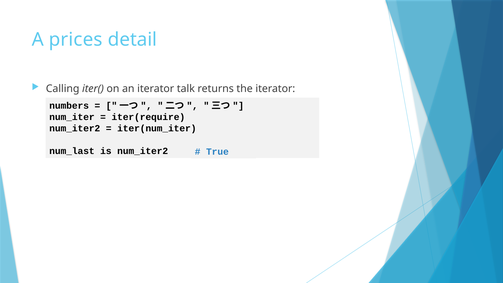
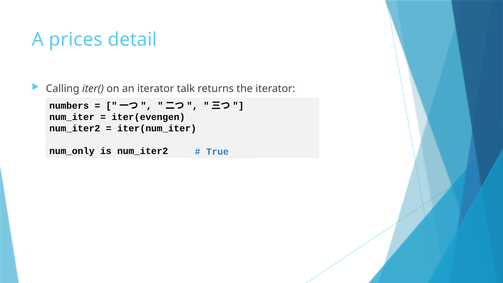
iter(require: iter(require -> iter(evengen
num_last: num_last -> num_only
